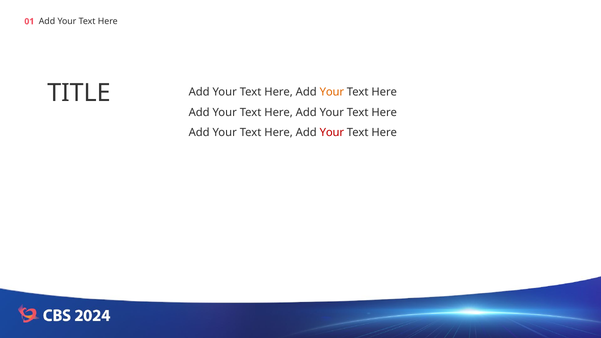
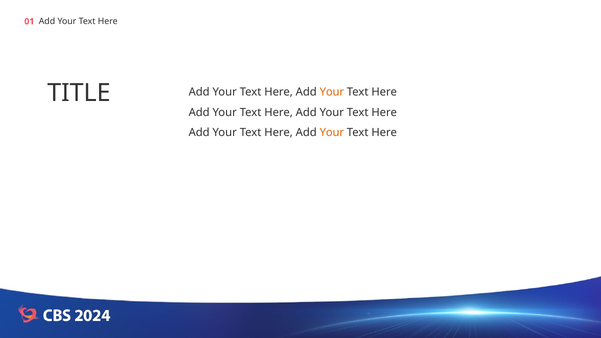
Your at (332, 133) colour: red -> orange
